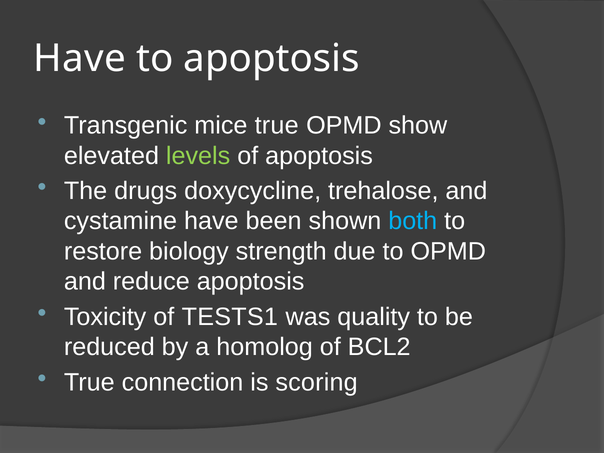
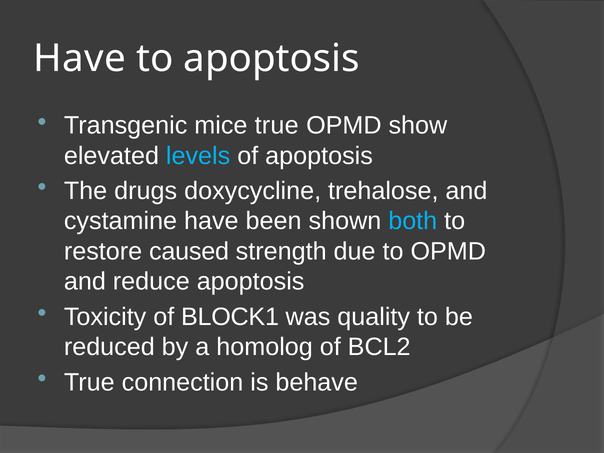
levels colour: light green -> light blue
biology: biology -> caused
TESTS1: TESTS1 -> BLOCK1
scoring: scoring -> behave
